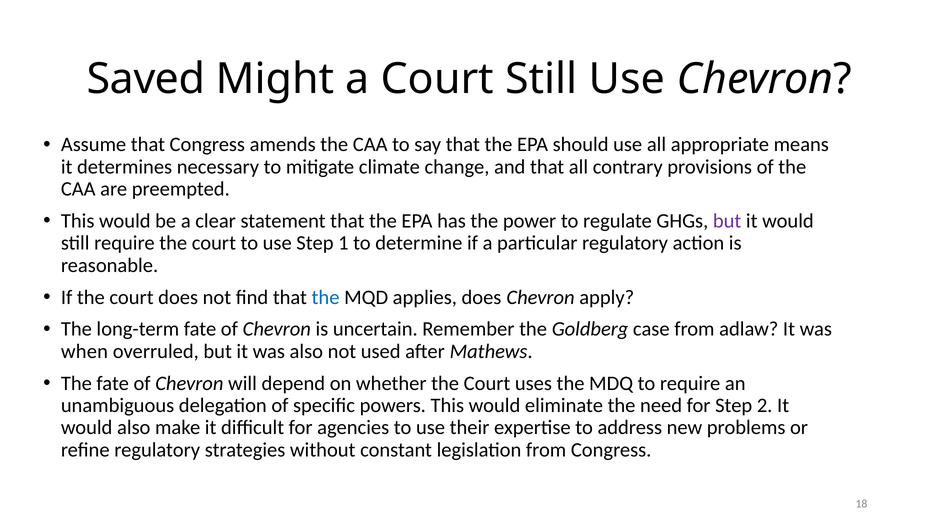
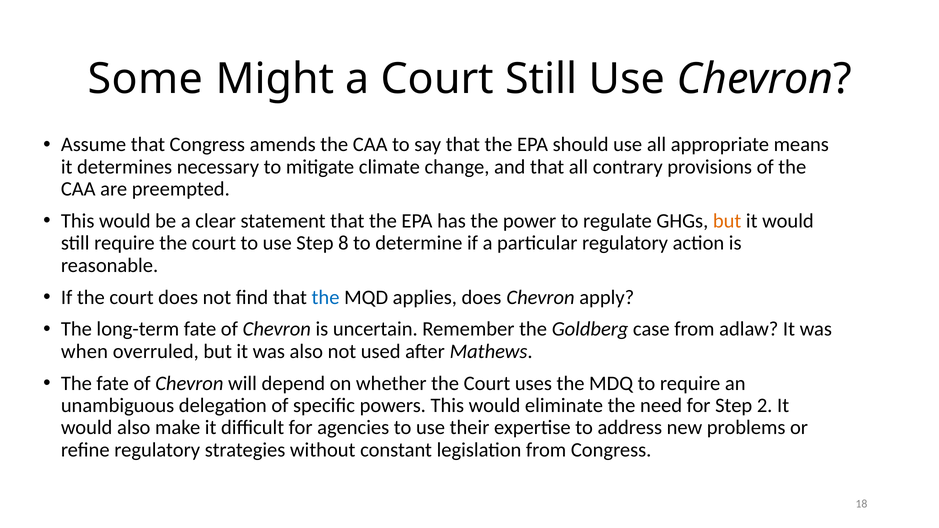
Saved: Saved -> Some
but at (727, 221) colour: purple -> orange
1: 1 -> 8
